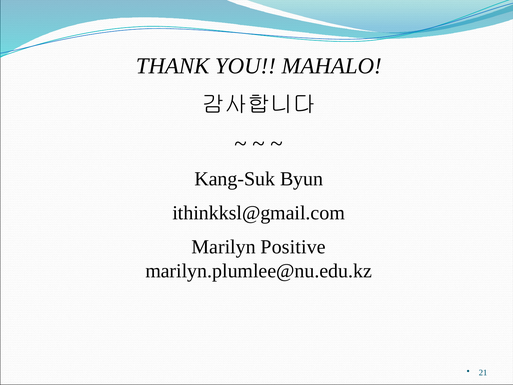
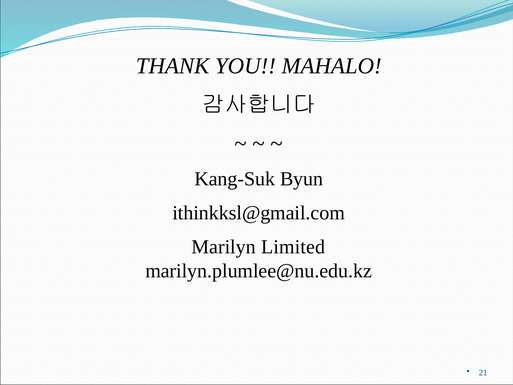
Positive: Positive -> Limited
